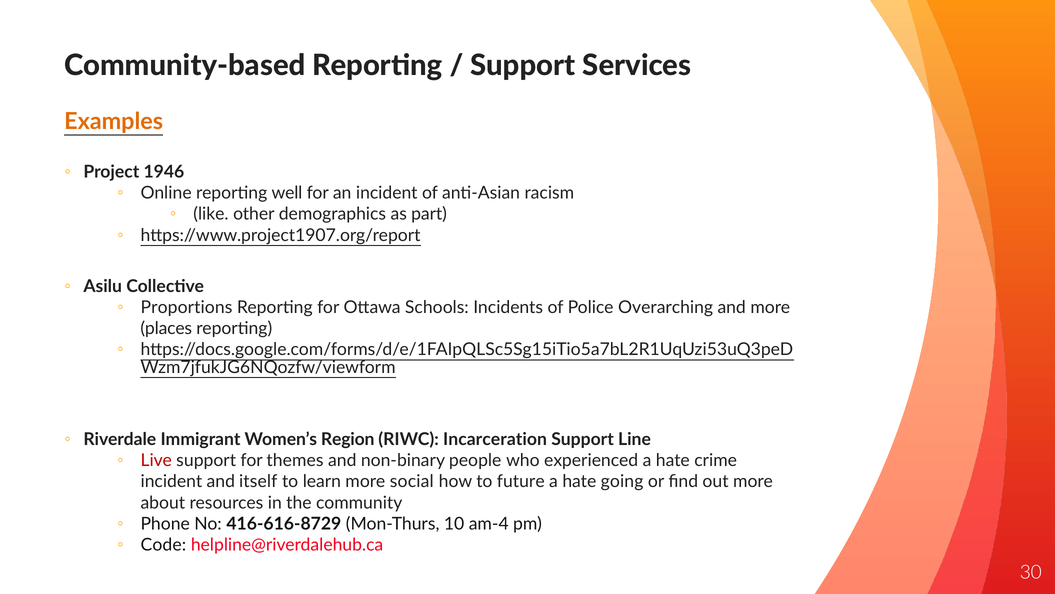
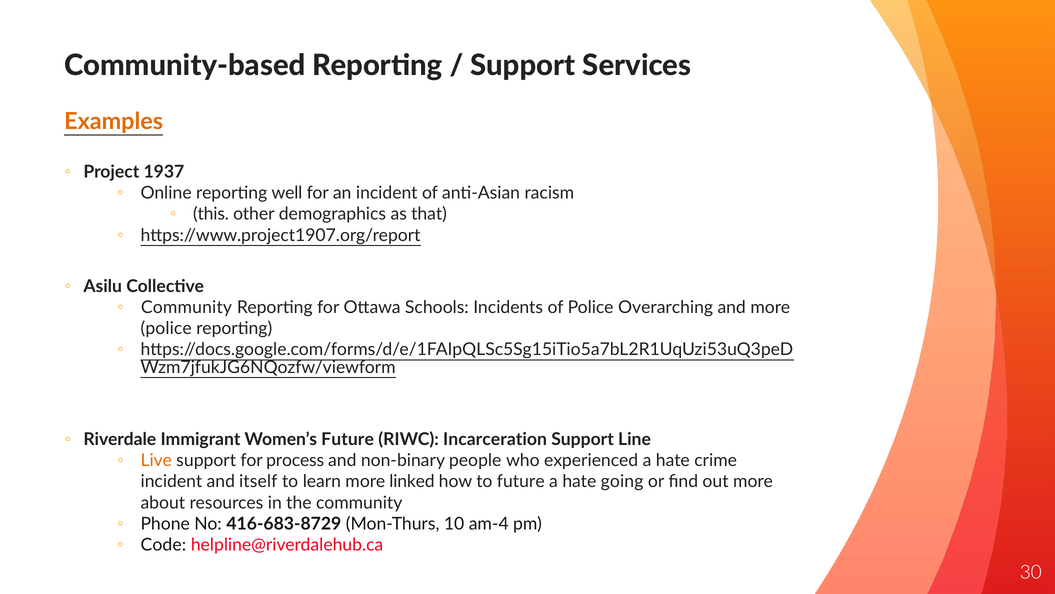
1946: 1946 -> 1937
like: like -> this
part: part -> that
Proportions at (186, 307): Proportions -> Community
places at (166, 328): places -> police
Women’s Region: Region -> Future
Live colour: red -> orange
themes: themes -> process
social: social -> linked
416-616-8729: 416-616-8729 -> 416-683-8729
